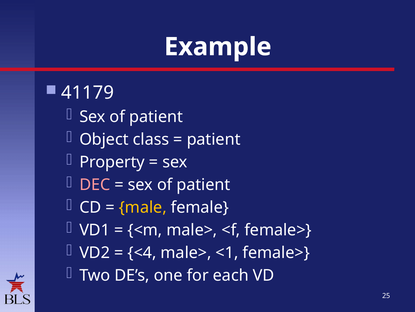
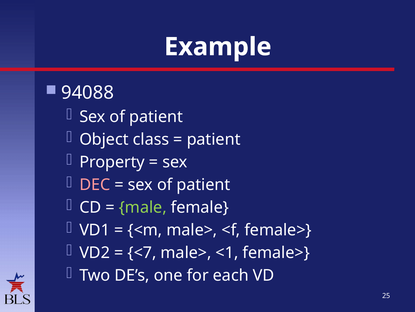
41179: 41179 -> 94088
male colour: yellow -> light green
<4: <4 -> <7
